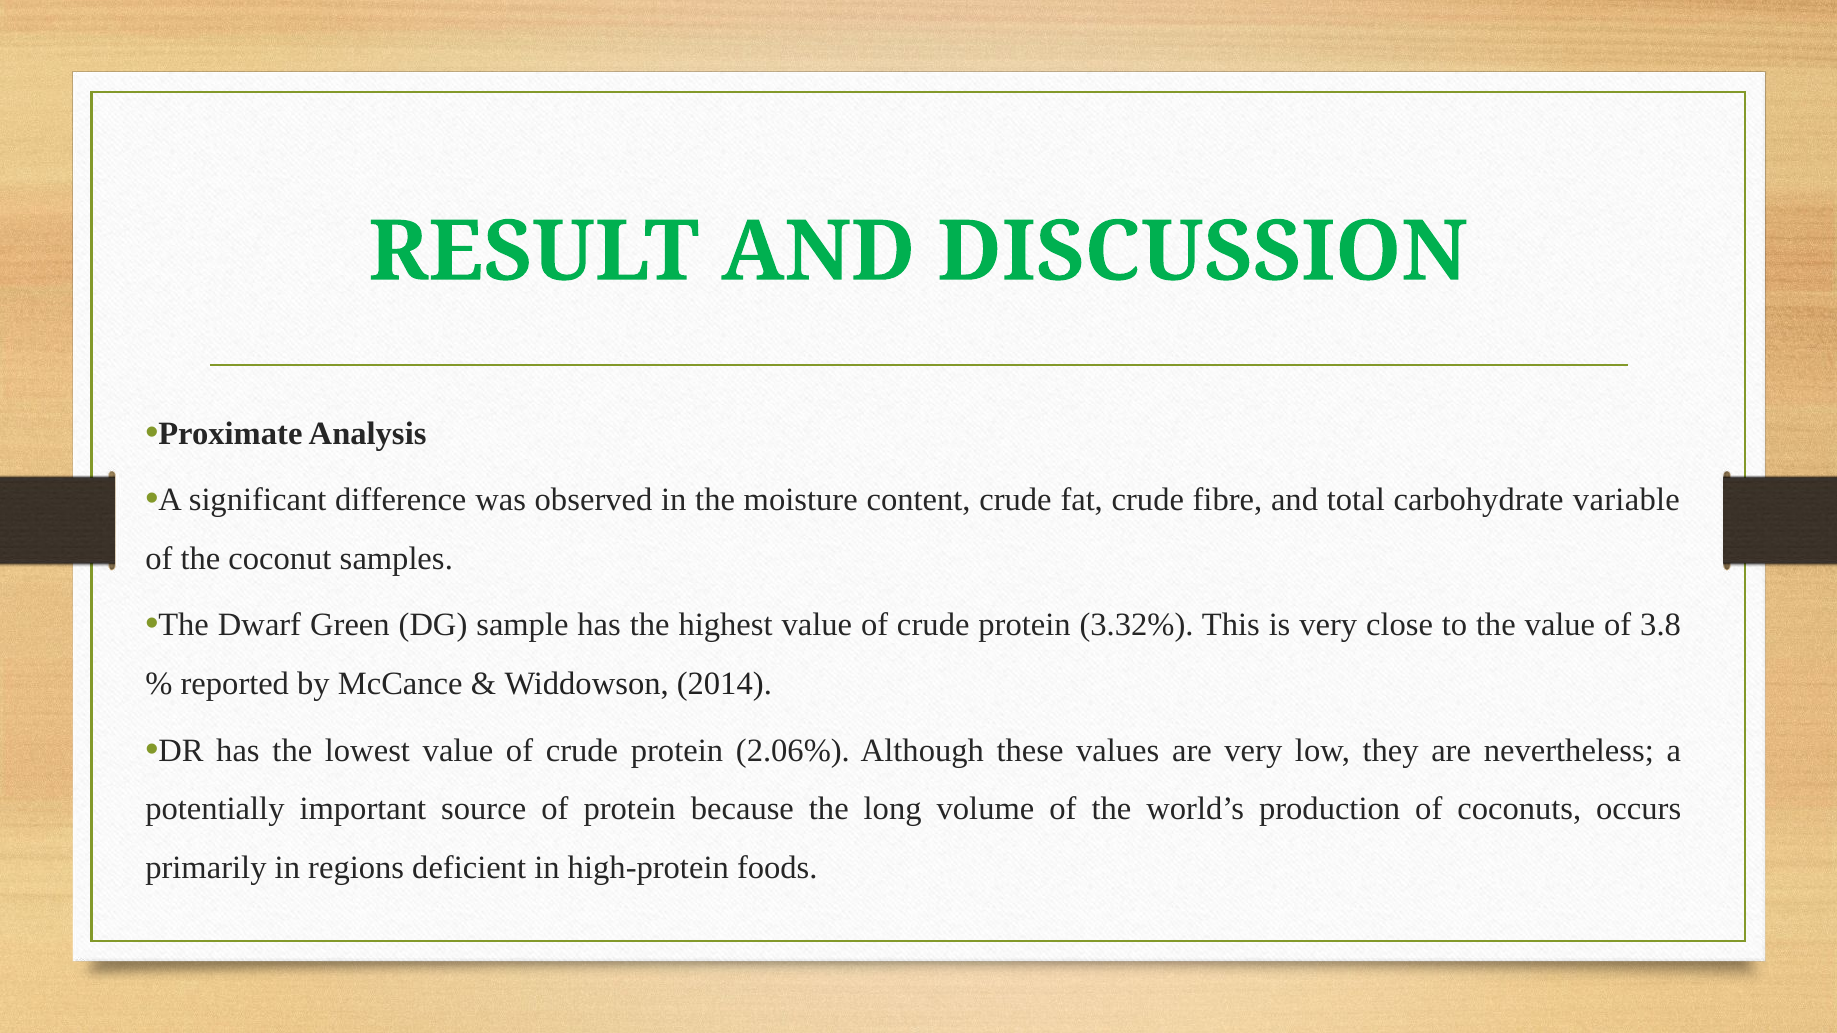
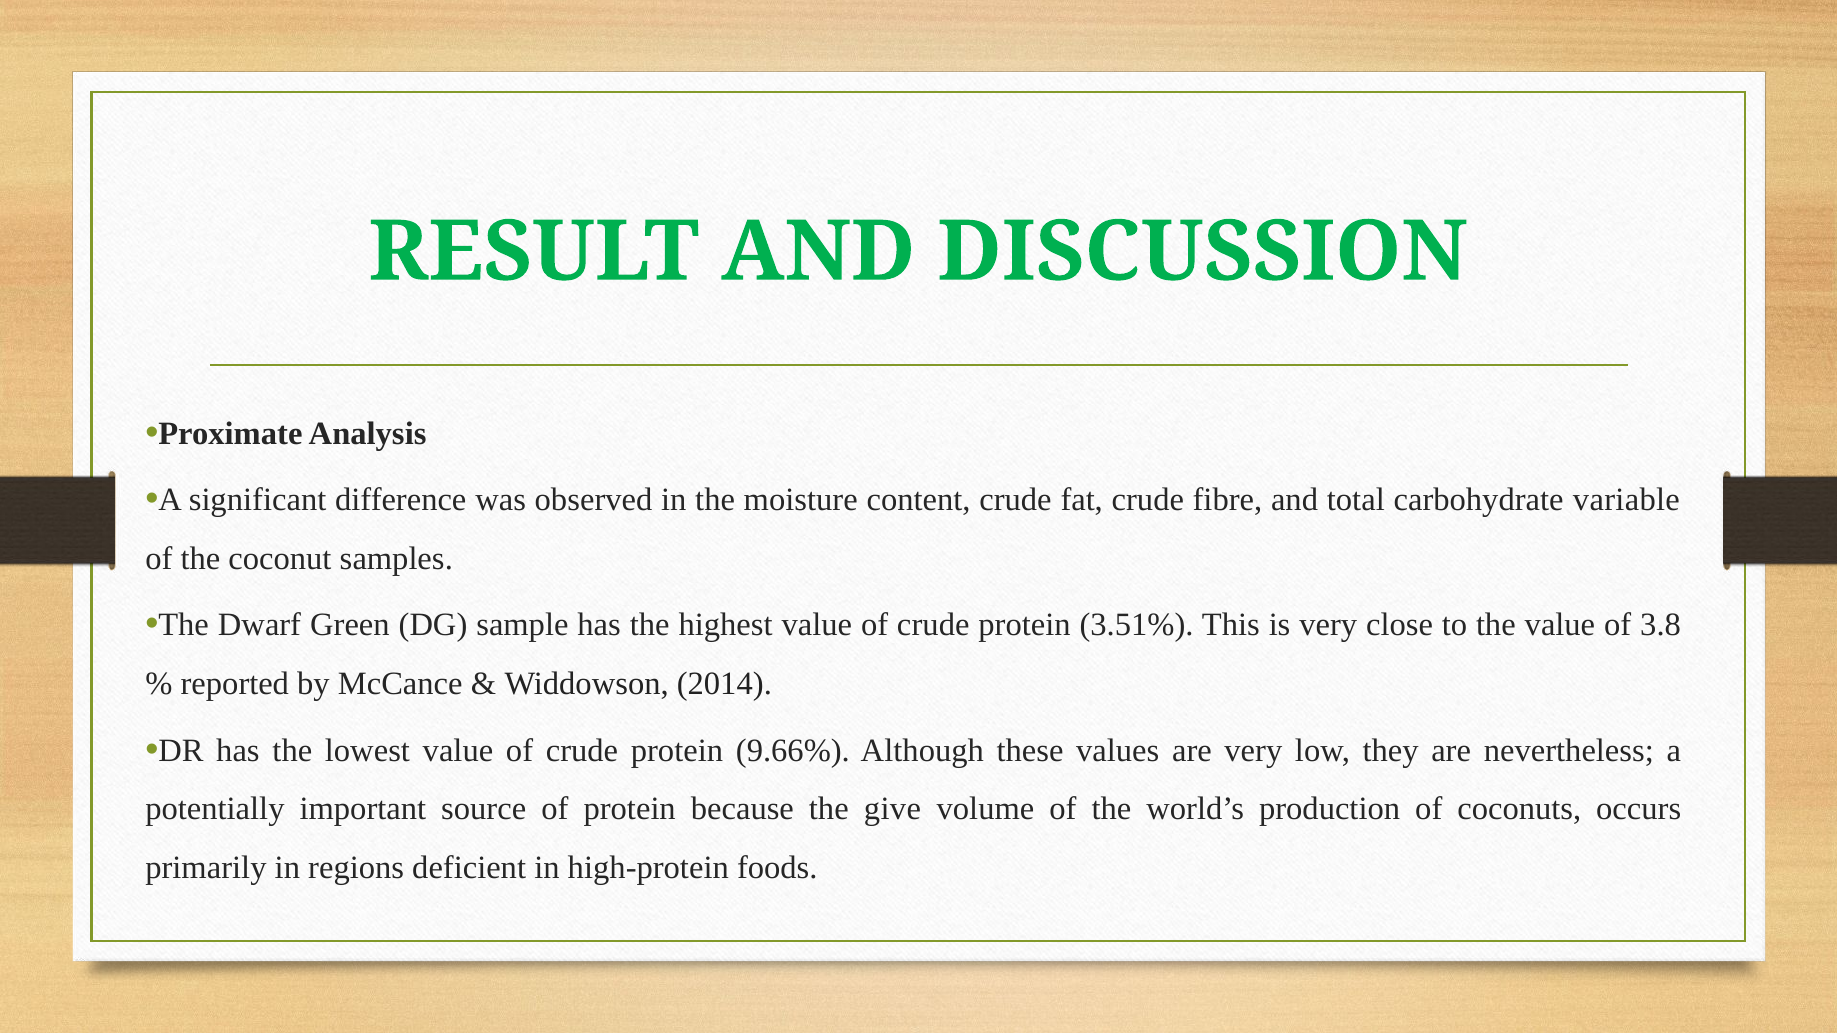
3.32%: 3.32% -> 3.51%
2.06%: 2.06% -> 9.66%
long: long -> give
